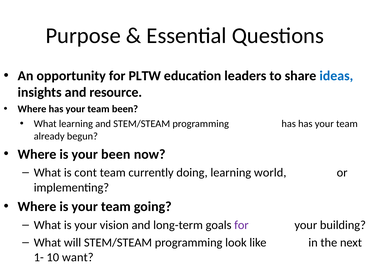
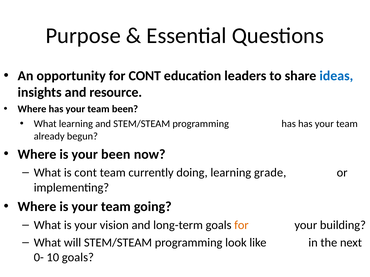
for PLTW: PLTW -> CONT
world: world -> grade
for at (241, 225) colour: purple -> orange
1-: 1- -> 0-
10 want: want -> goals
